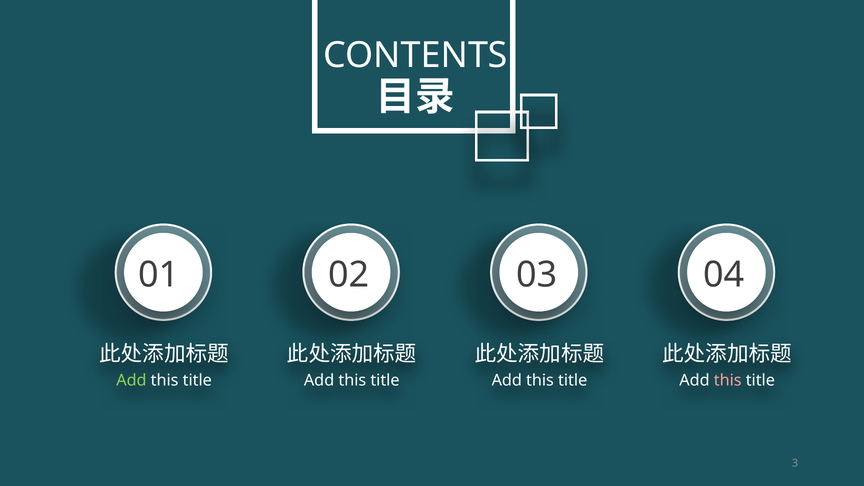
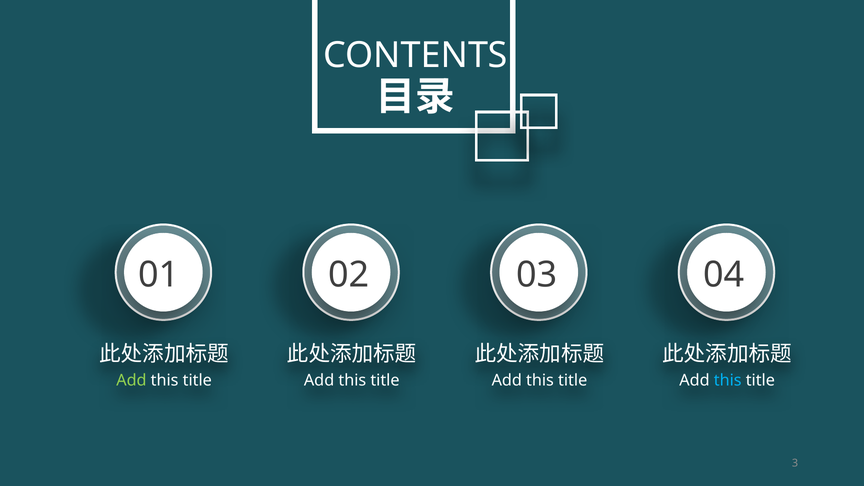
this at (728, 380) colour: pink -> light blue
